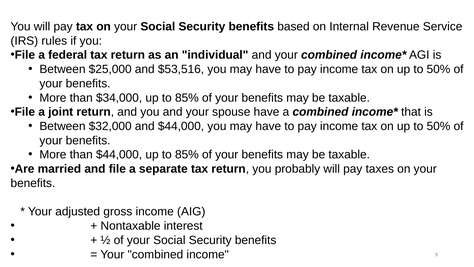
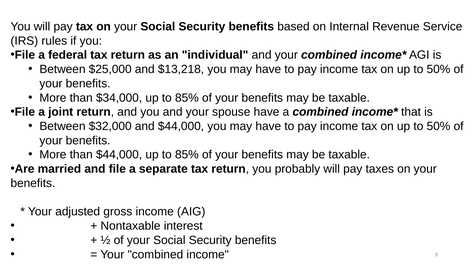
$53,516: $53,516 -> $13,218
